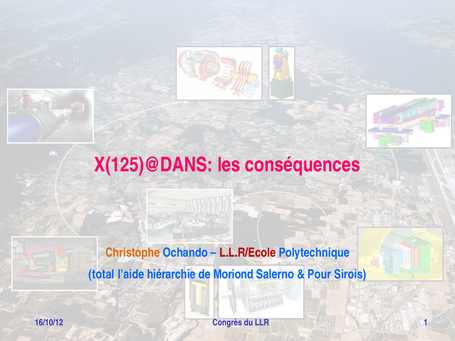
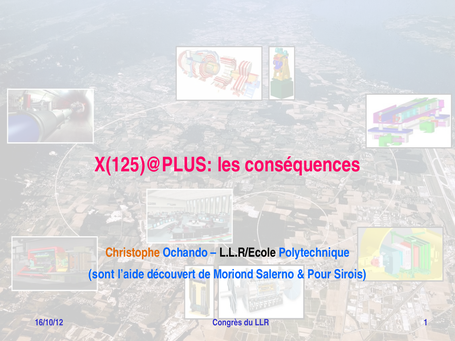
X(125)@DANS: X(125)@DANS -> X(125)@PLUS
L.L.R/Ecole colour: red -> black
total: total -> sont
hiérarchie: hiérarchie -> découvert
